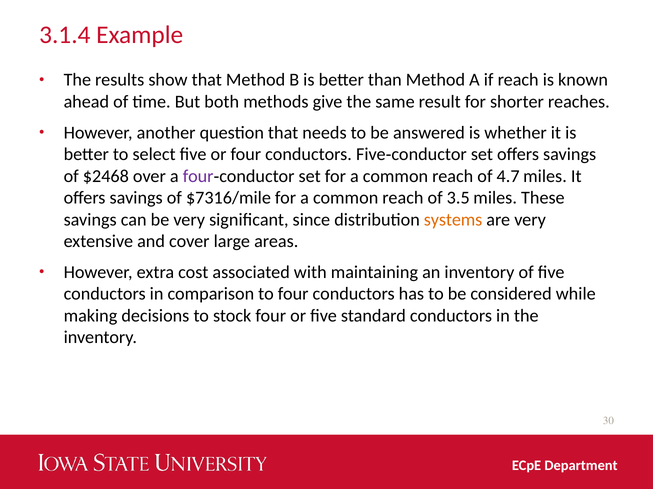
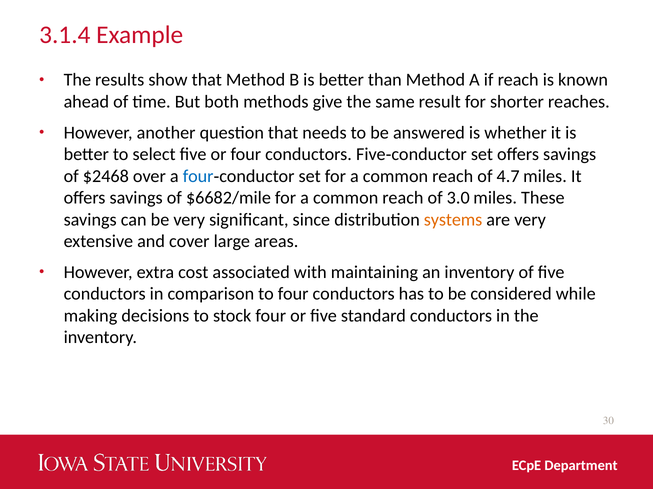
four at (198, 176) colour: purple -> blue
$7316/mile: $7316/mile -> $6682/mile
3.5: 3.5 -> 3.0
